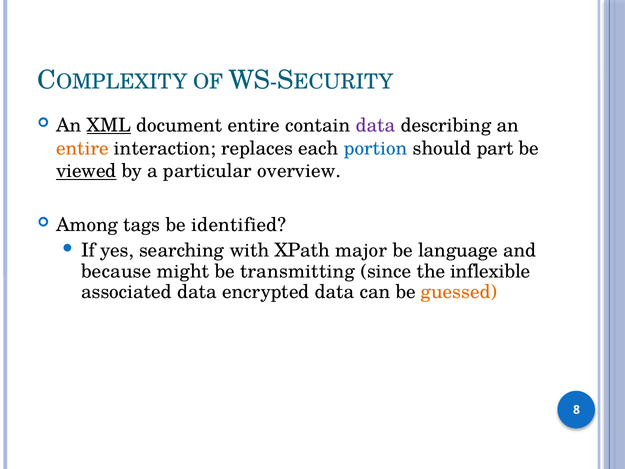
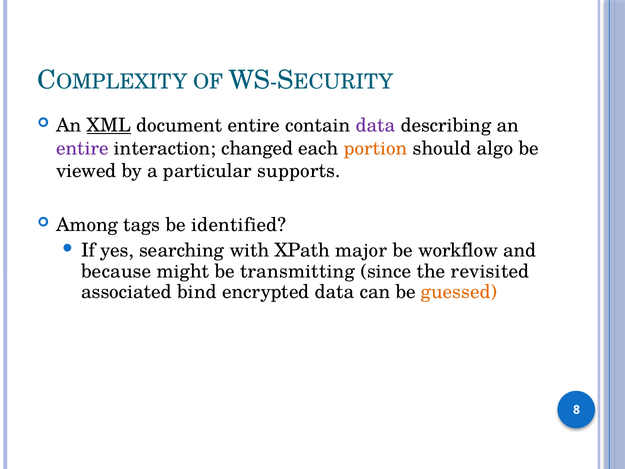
entire at (82, 148) colour: orange -> purple
replaces: replaces -> changed
portion colour: blue -> orange
part: part -> algo
viewed underline: present -> none
overview: overview -> supports
language: language -> workflow
inflexible: inflexible -> revisited
associated data: data -> bind
